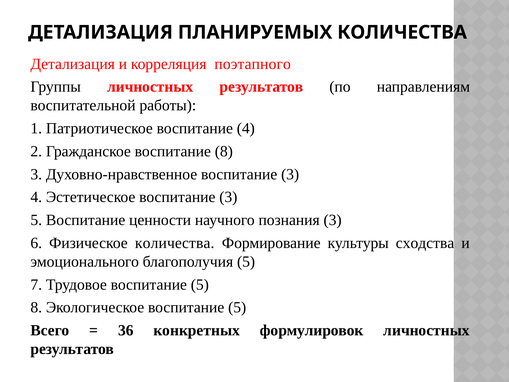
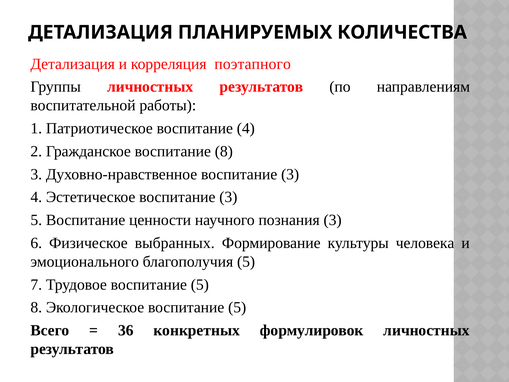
Физическое количества: количества -> выбранных
сходства: сходства -> человека
